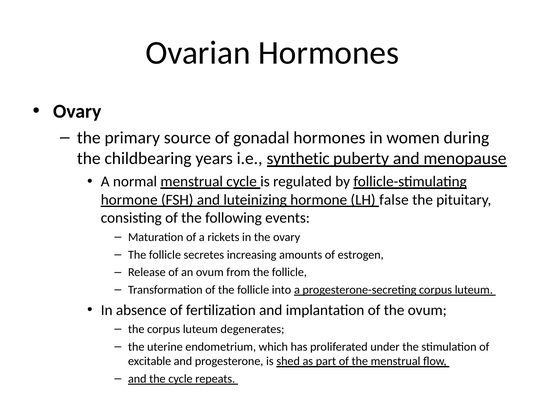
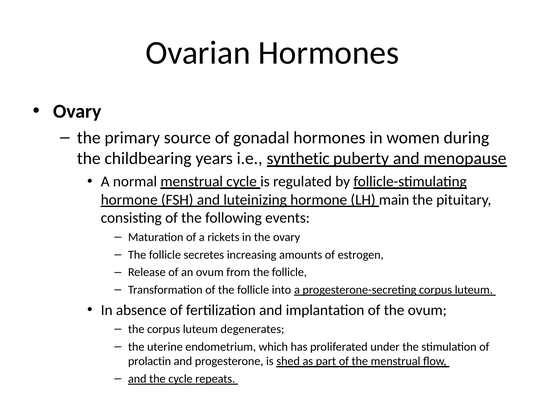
false: false -> main
excitable: excitable -> prolactin
